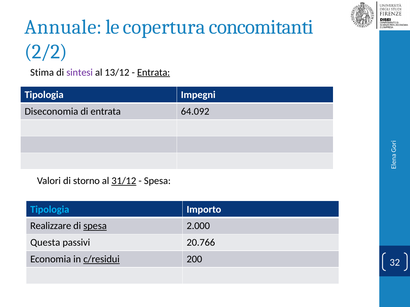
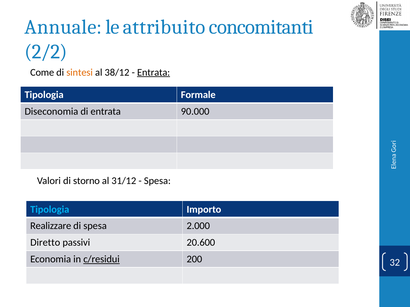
copertura: copertura -> attribuito
Stima: Stima -> Come
sintesi colour: purple -> orange
13/12: 13/12 -> 38/12
Impegni: Impegni -> Formale
64.092: 64.092 -> 90.000
31/12 underline: present -> none
spesa at (95, 226) underline: present -> none
Questa: Questa -> Diretto
20.766: 20.766 -> 20.600
